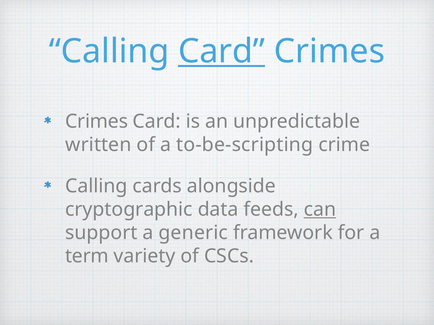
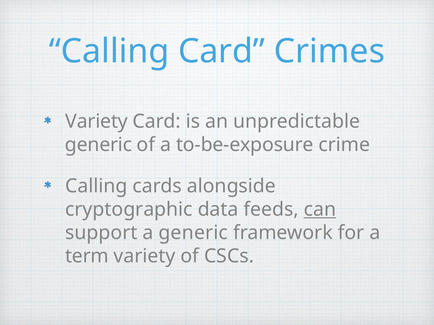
Card at (222, 52) underline: present -> none
Crimes at (97, 122): Crimes -> Variety
written at (98, 145): written -> generic
to-be-scripting: to-be-scripting -> to-be-exposure
